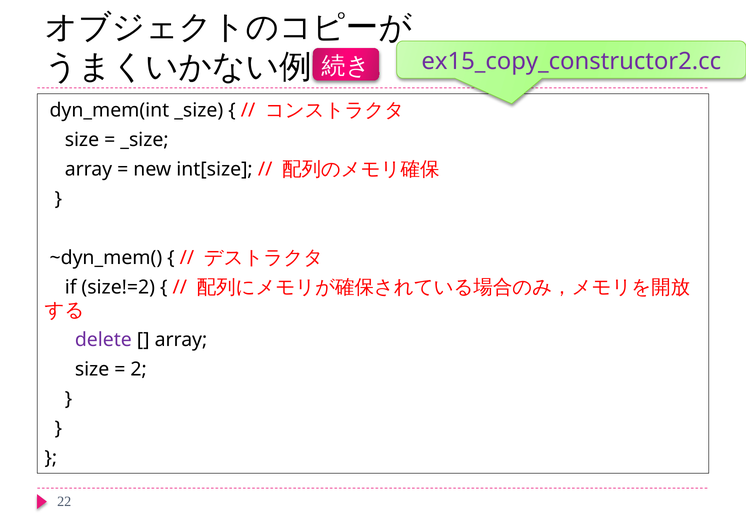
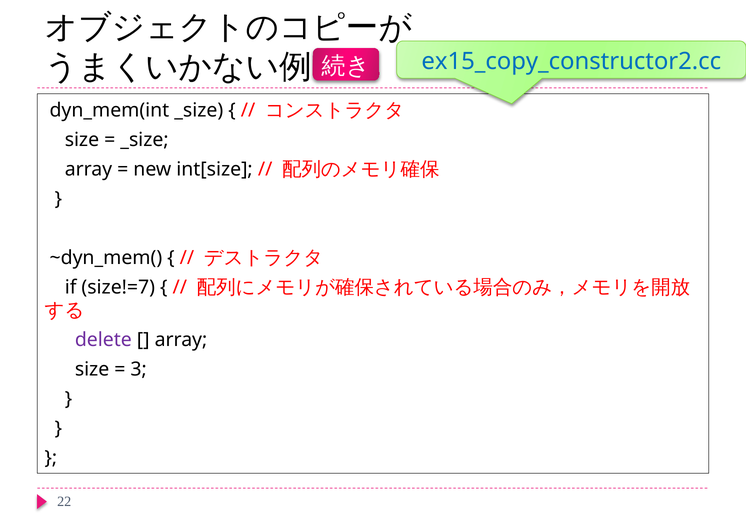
ex15_copy_constructor2.cc colour: purple -> blue
size!=2: size!=2 -> size!=7
2: 2 -> 3
